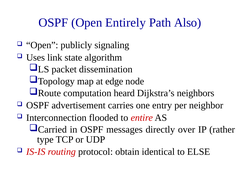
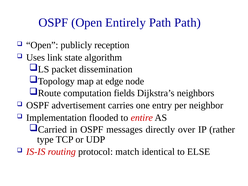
Path Also: Also -> Path
signaling: signaling -> reception
heard: heard -> fields
Interconnection: Interconnection -> Implementation
obtain: obtain -> match
